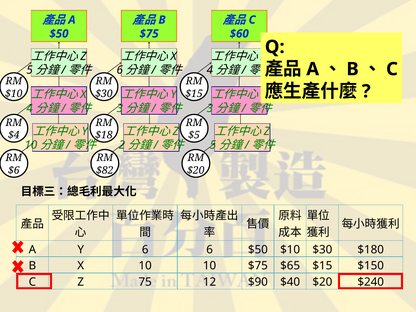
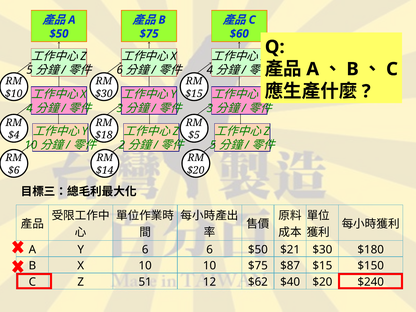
$82: $82 -> $14
$50 $10: $10 -> $21
$65: $65 -> $87
75: 75 -> 51
$90: $90 -> $62
